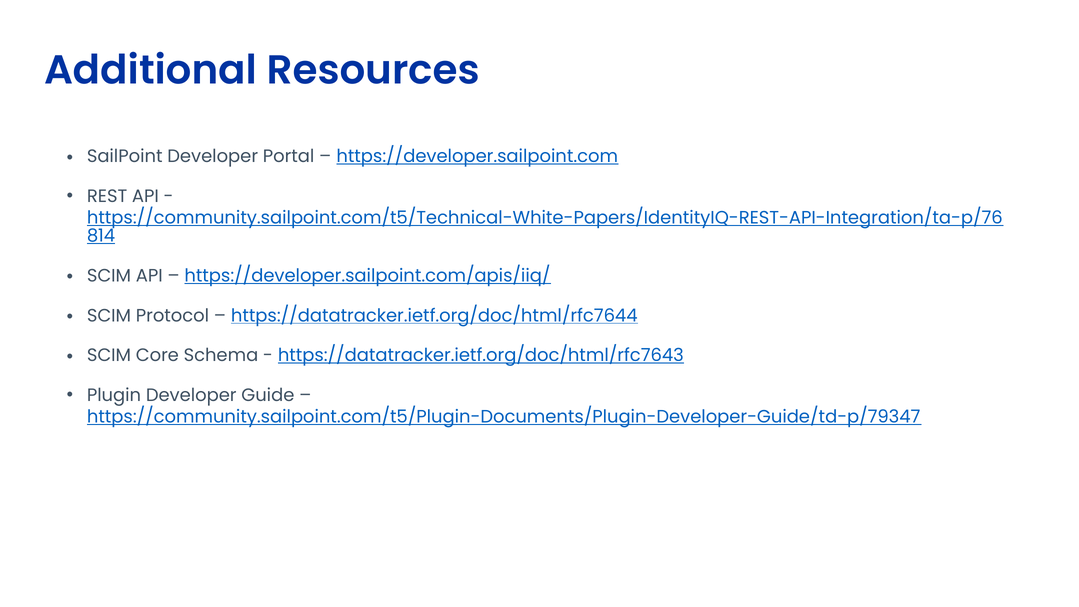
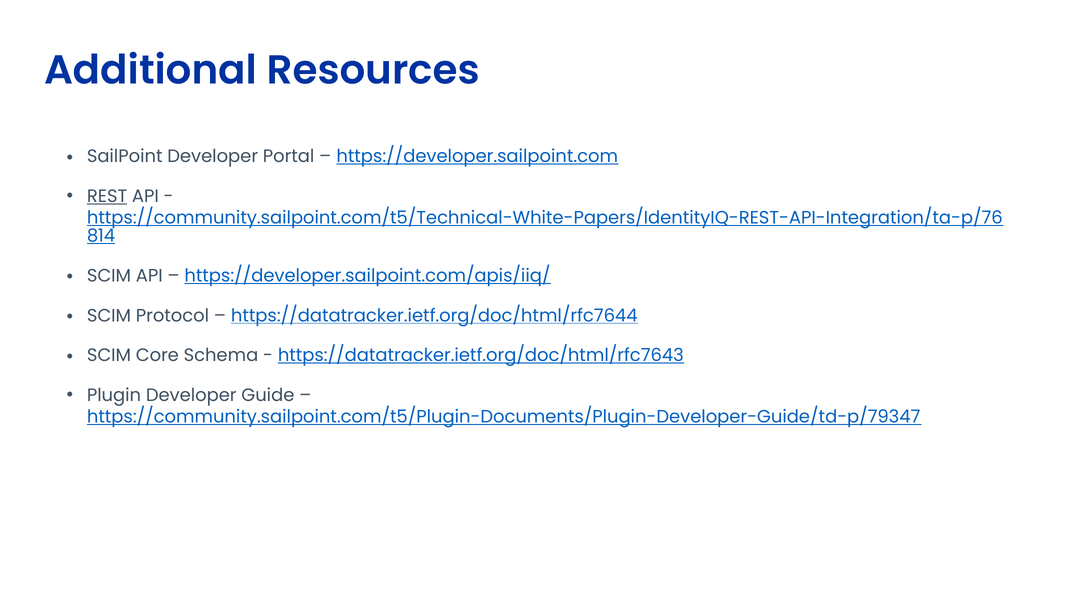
REST underline: none -> present
